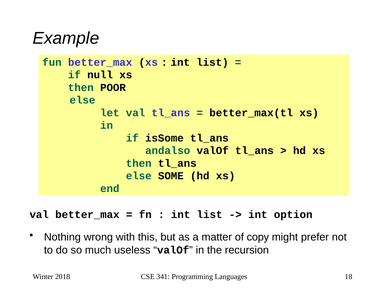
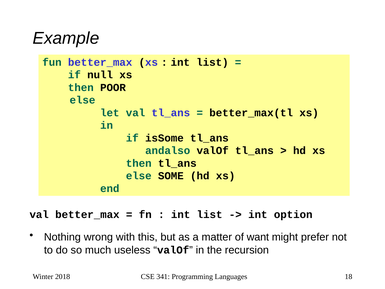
copy: copy -> want
